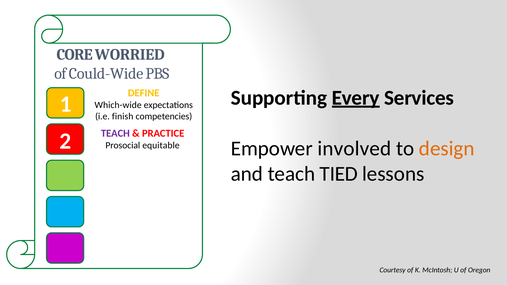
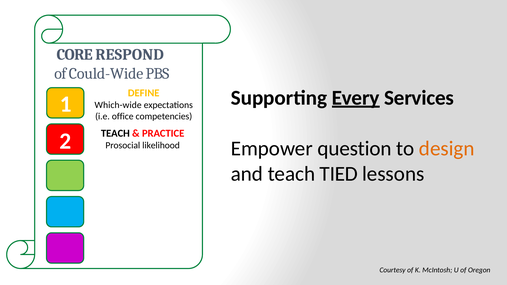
WORRIED: WORRIED -> RESPOND
finish: finish -> office
TEACH at (115, 133) colour: purple -> black
involved: involved -> question
equitable: equitable -> likelihood
